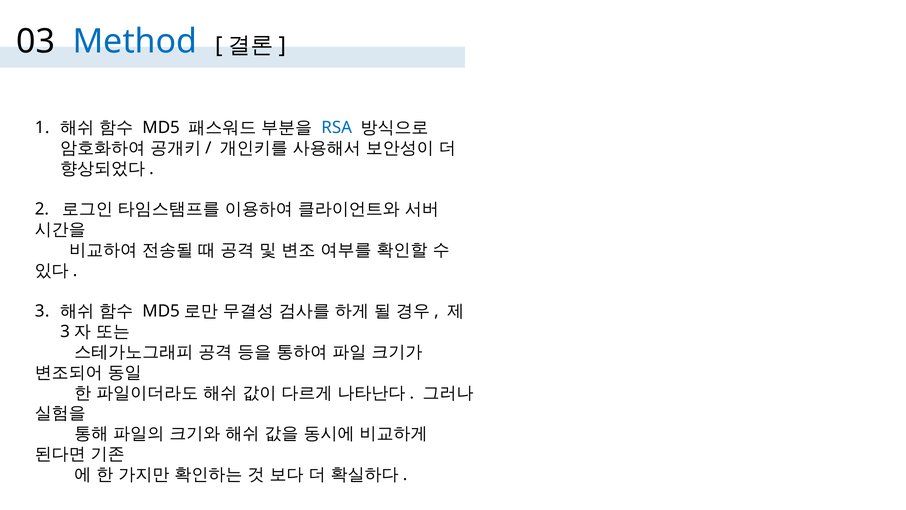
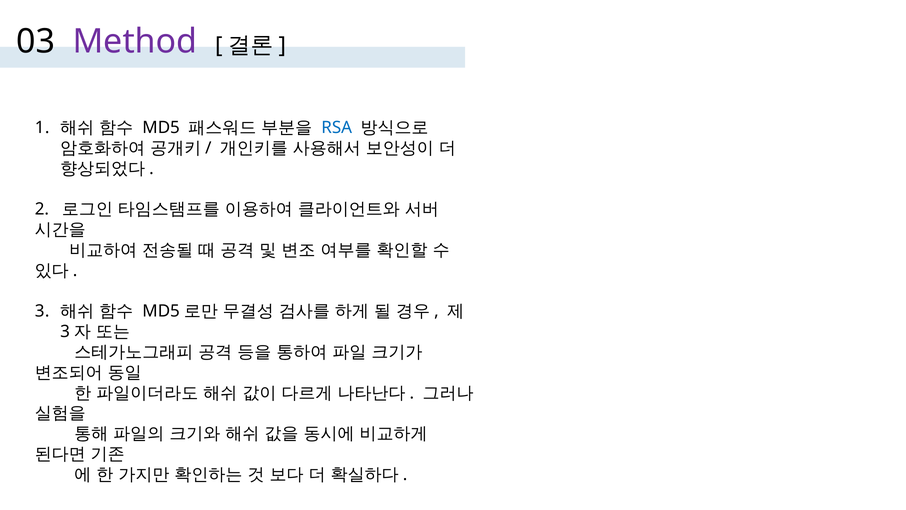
Method colour: blue -> purple
